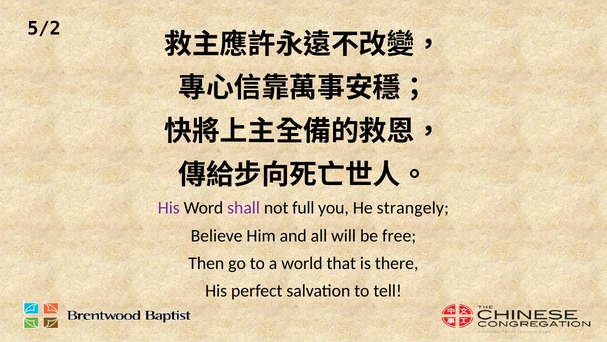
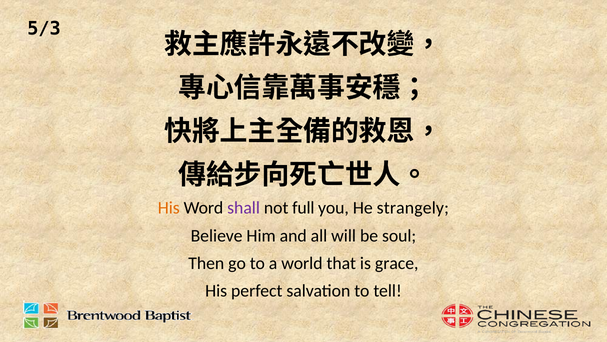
5/2: 5/2 -> 5/3
His at (169, 208) colour: purple -> orange
free: free -> soul
there: there -> grace
